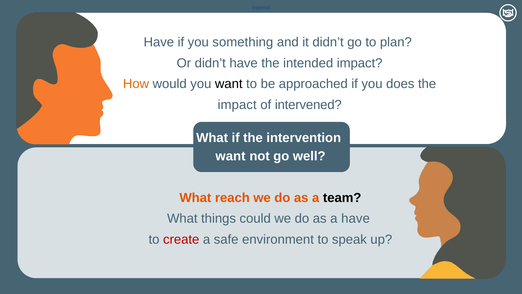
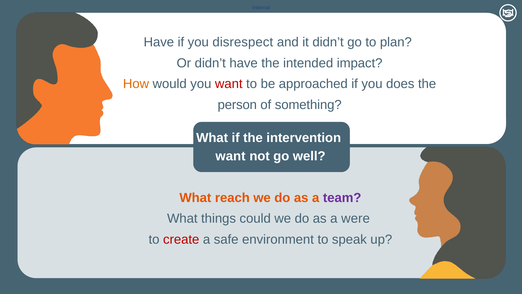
something: something -> disrespect
want at (229, 84) colour: black -> red
impact at (237, 105): impact -> person
intervened: intervened -> something
team colour: black -> purple
a have: have -> were
